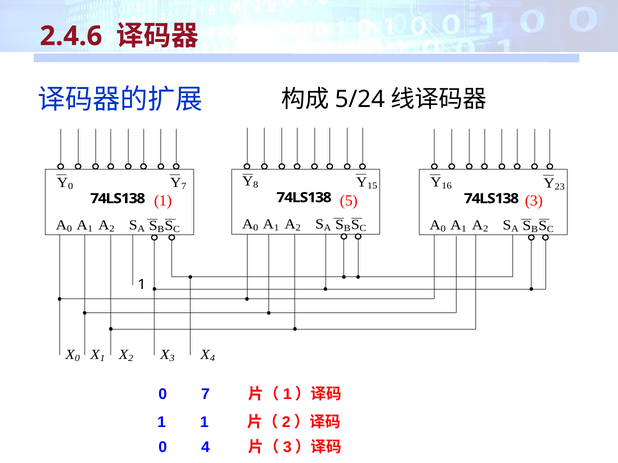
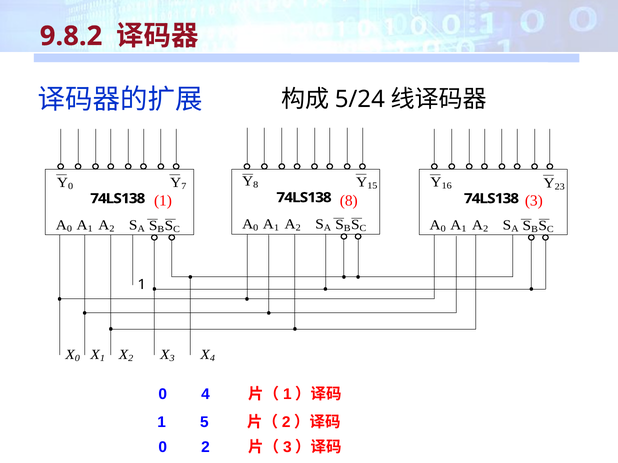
2.4.6: 2.4.6 -> 9.8.2
1 5: 5 -> 8
0 7: 7 -> 4
1 1: 1 -> 5
0 4: 4 -> 2
